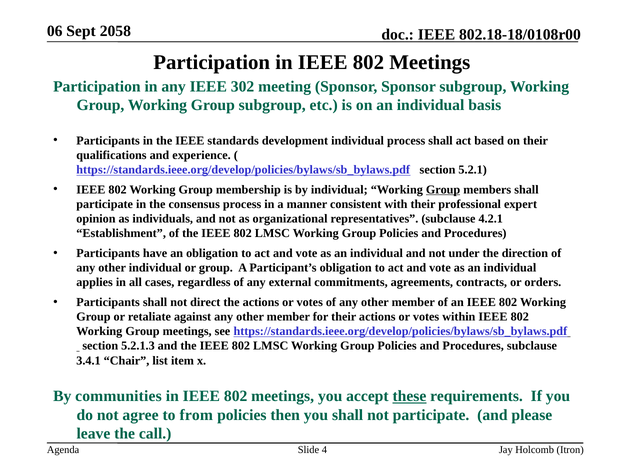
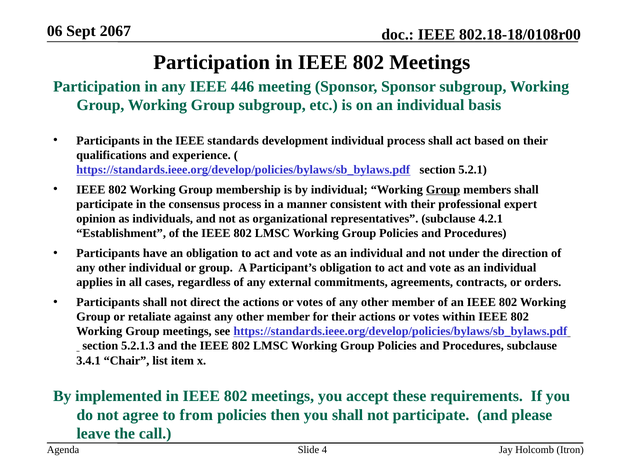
2058: 2058 -> 2067
302: 302 -> 446
communities: communities -> implemented
these underline: present -> none
